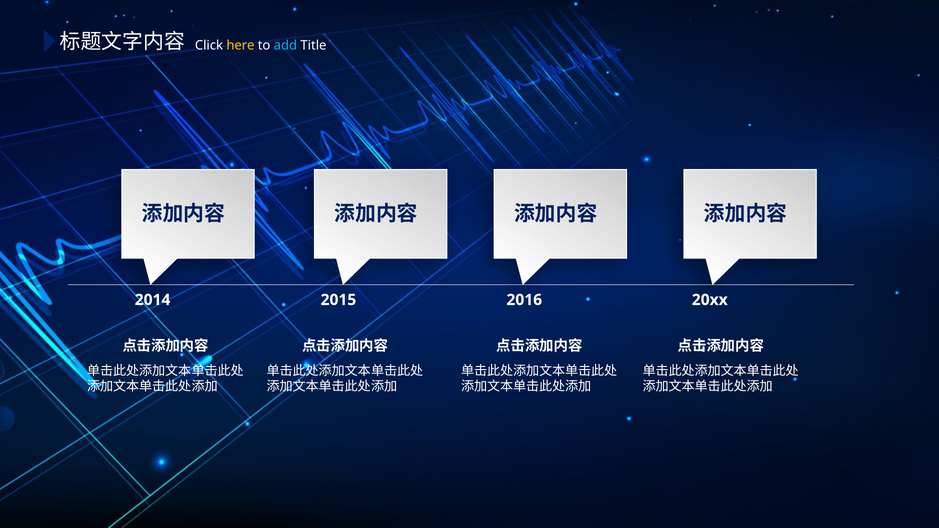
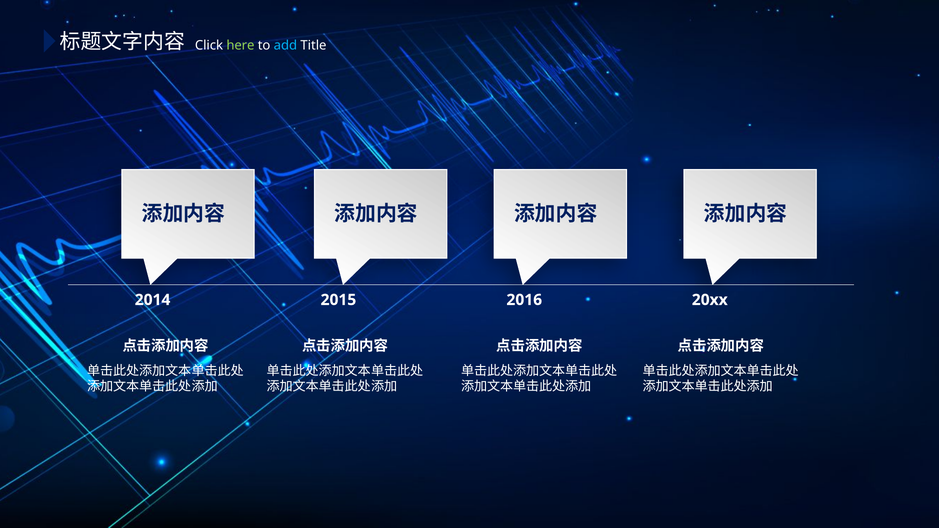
here colour: yellow -> light green
